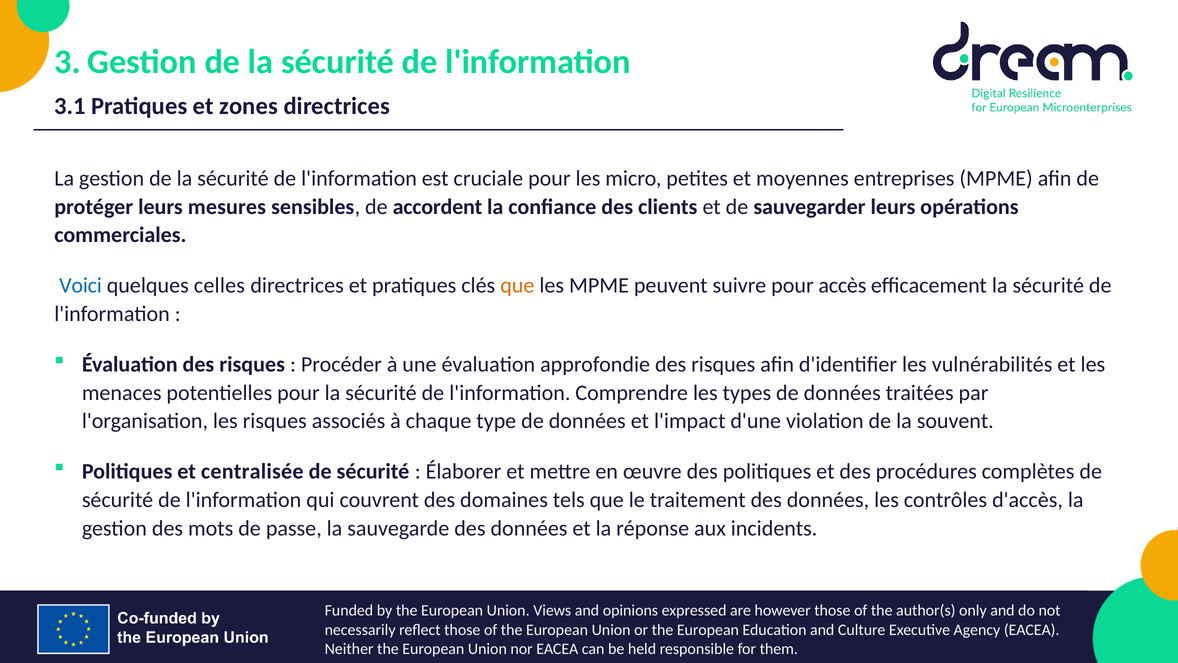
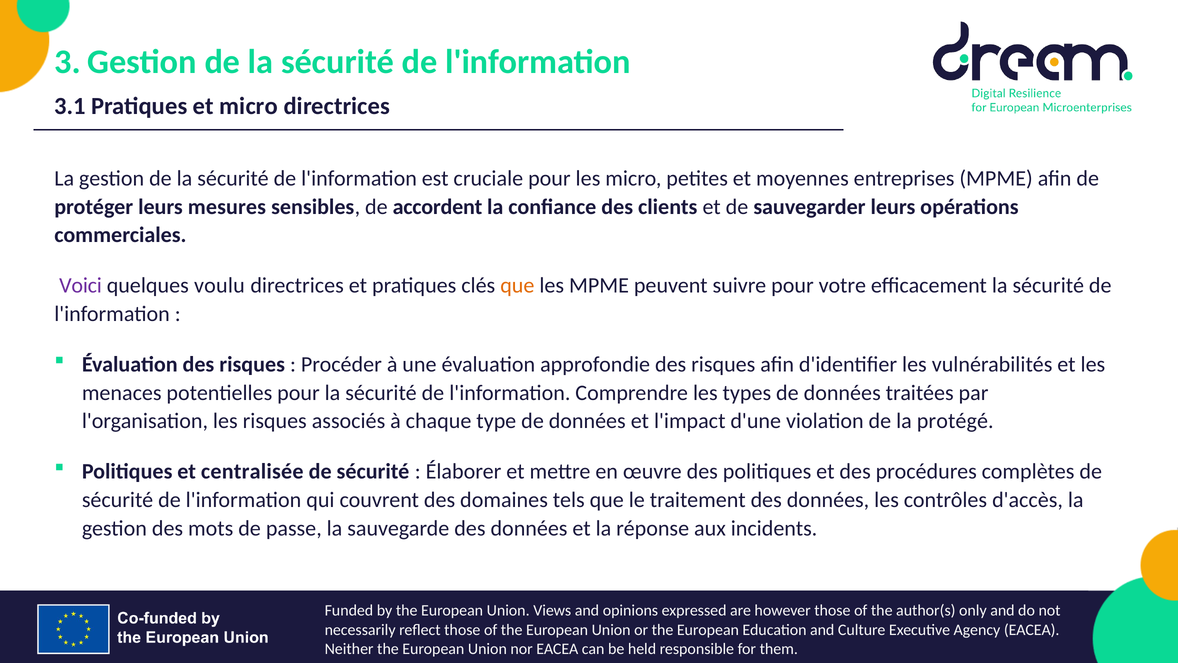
et zones: zones -> micro
Voici colour: blue -> purple
celles: celles -> voulu
accès: accès -> votre
souvent: souvent -> protégé
